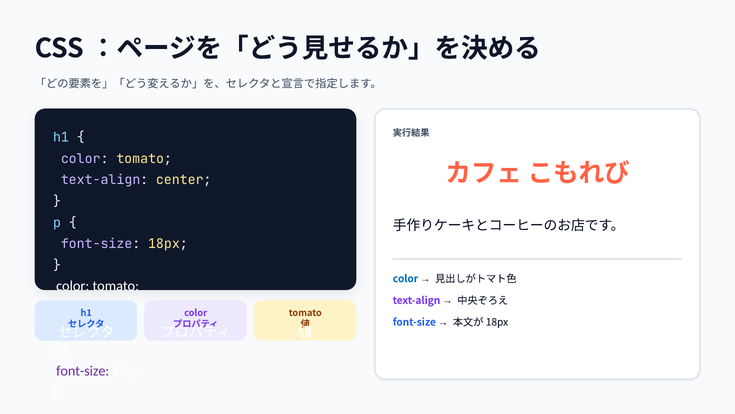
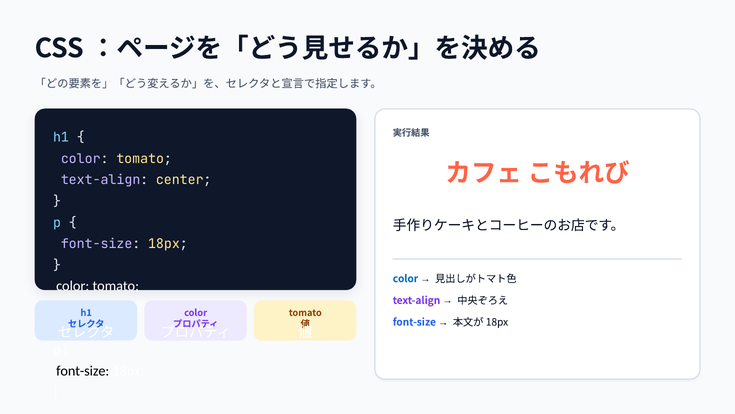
font-size at (83, 370) colour: purple -> black
